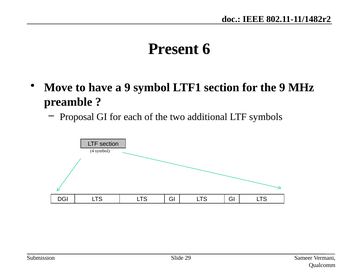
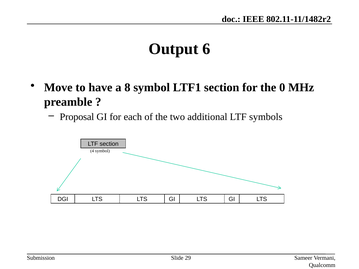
Present: Present -> Output
a 9: 9 -> 8
the 9: 9 -> 0
